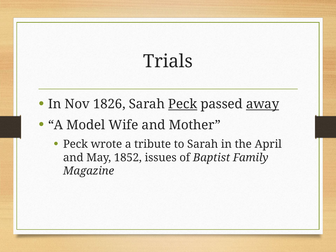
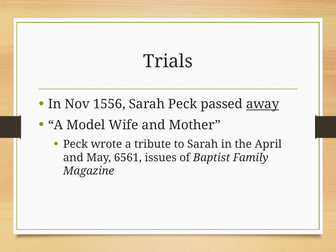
1826: 1826 -> 1556
Peck at (183, 104) underline: present -> none
1852: 1852 -> 6561
